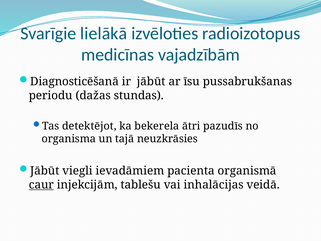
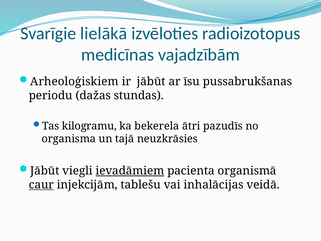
Diagnosticēšanā: Diagnosticēšanā -> Arheoloģiskiem
detektējot: detektējot -> kilogramu
ievadāmiem underline: none -> present
